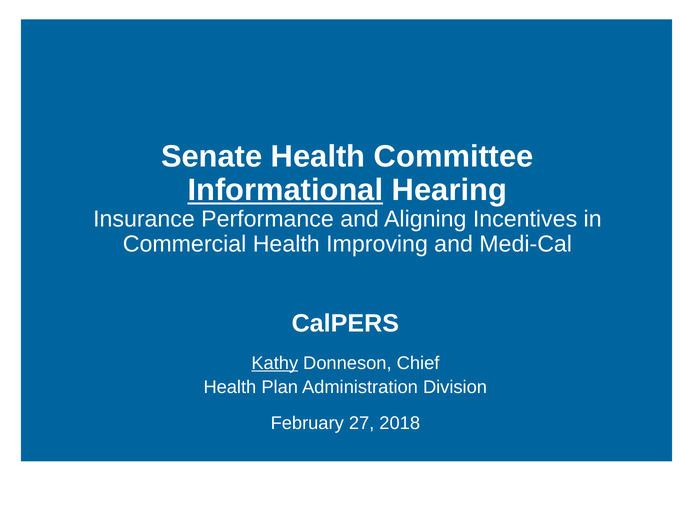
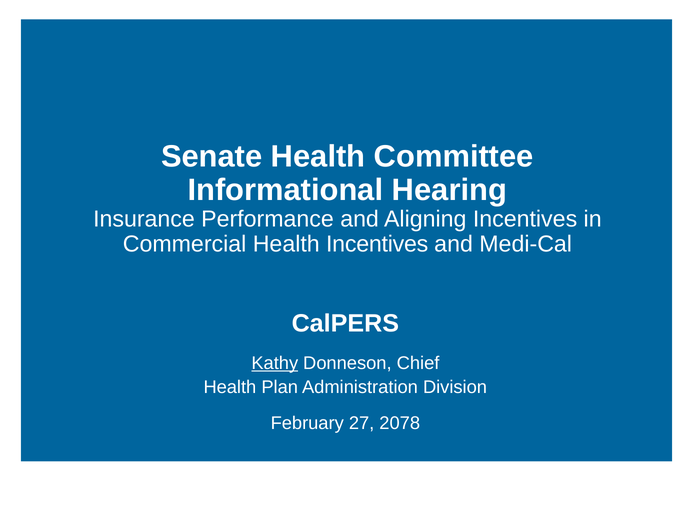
Informational underline: present -> none
Health Improving: Improving -> Incentives
2018: 2018 -> 2078
